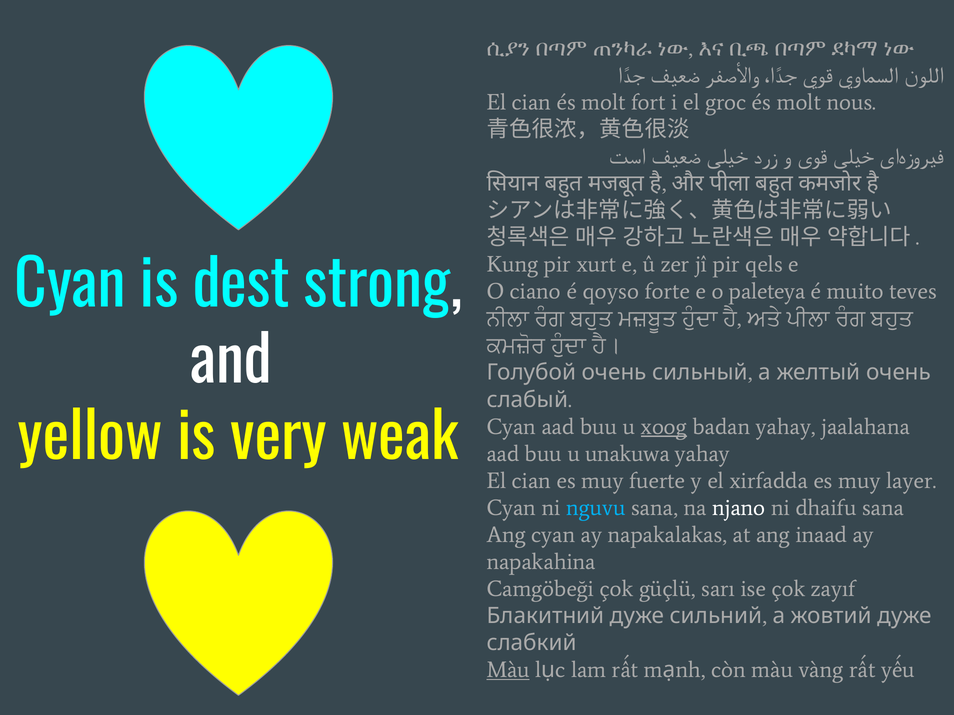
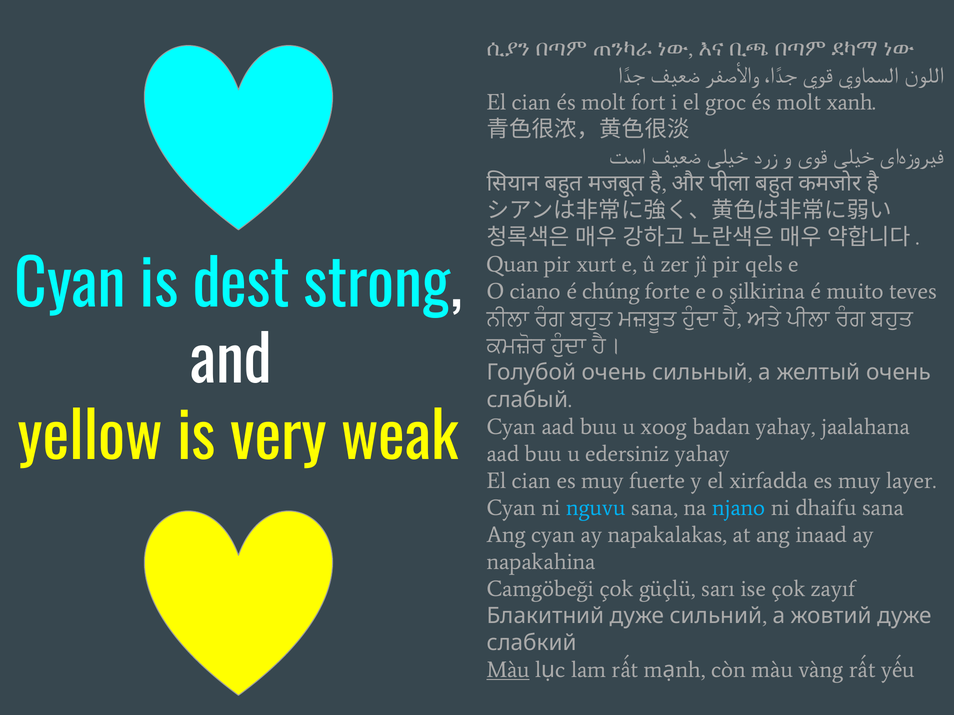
nous: nous -> xanh
Kung: Kung -> Quan
qoyso: qoyso -> chúng
paleteya: paleteya -> şilkirina
xoog underline: present -> none
unakuwa: unakuwa -> edersiniz
njano colour: white -> light blue
